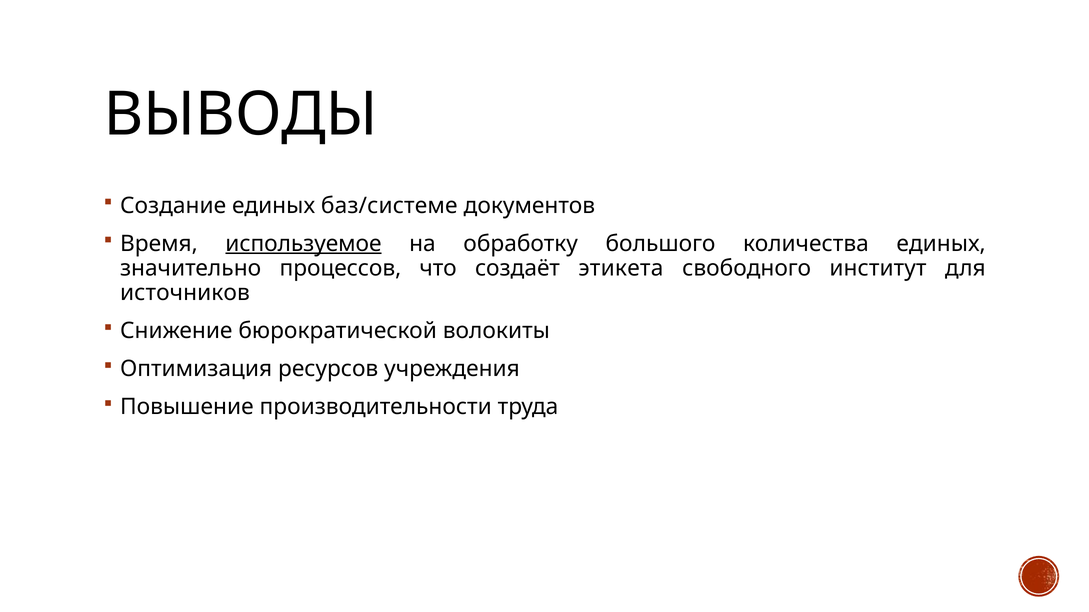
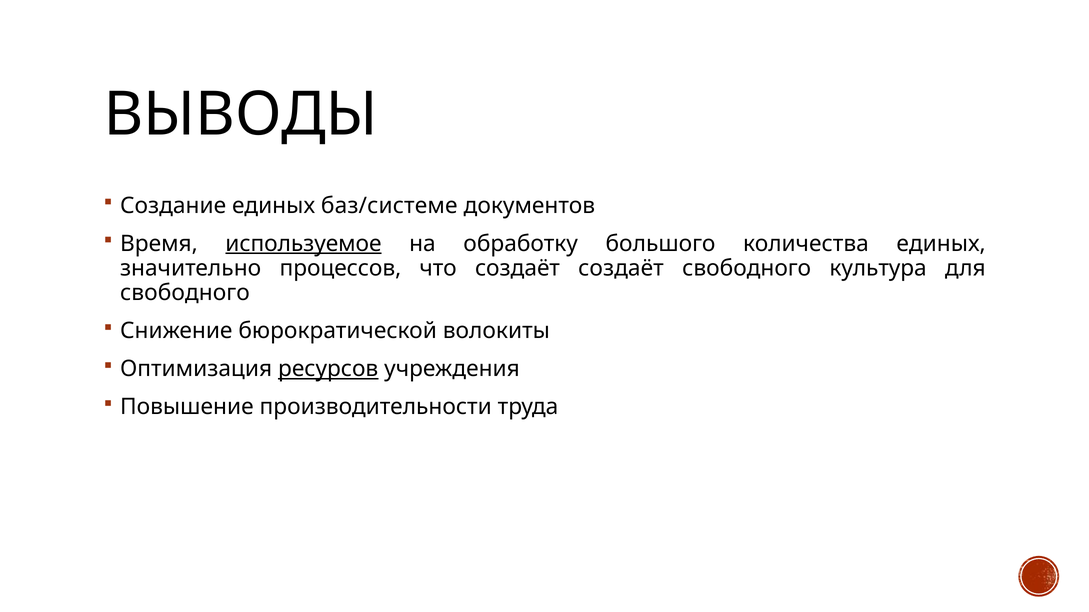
создаёт этикета: этикета -> создаёт
институт: институт -> культура
источников at (185, 293): источников -> свободного
ресурсов underline: none -> present
